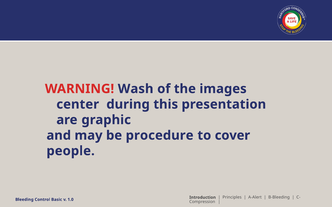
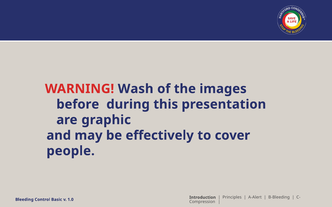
center: center -> before
procedure: procedure -> effectively
